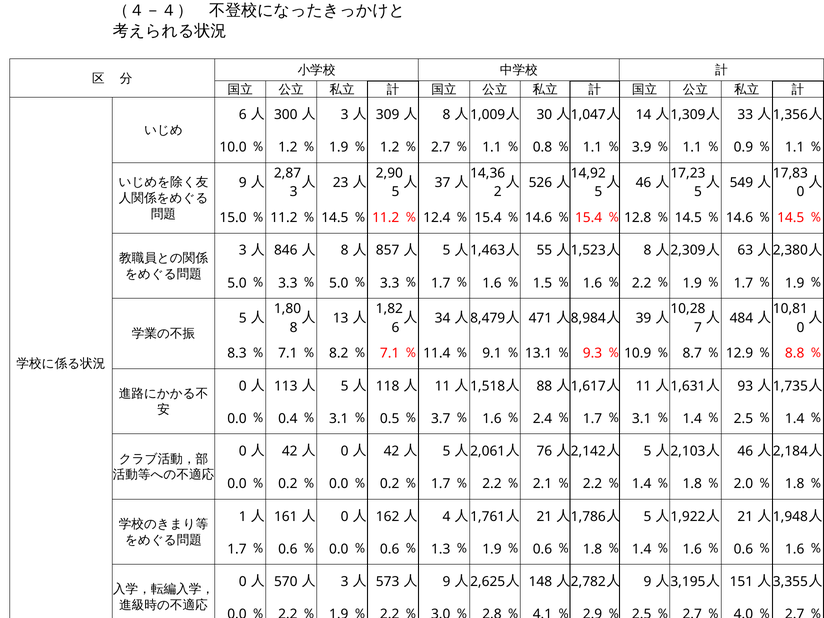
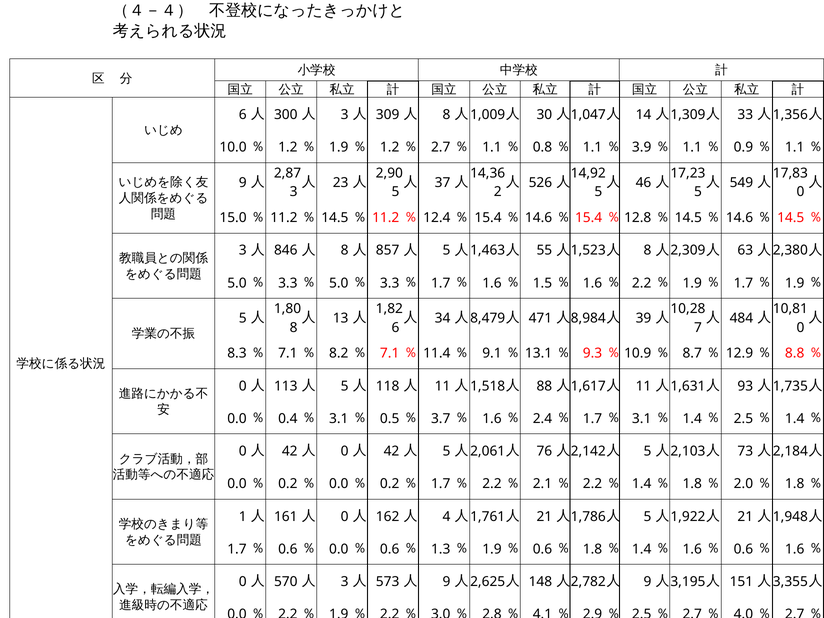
46 at (745, 451): 46 -> 73
